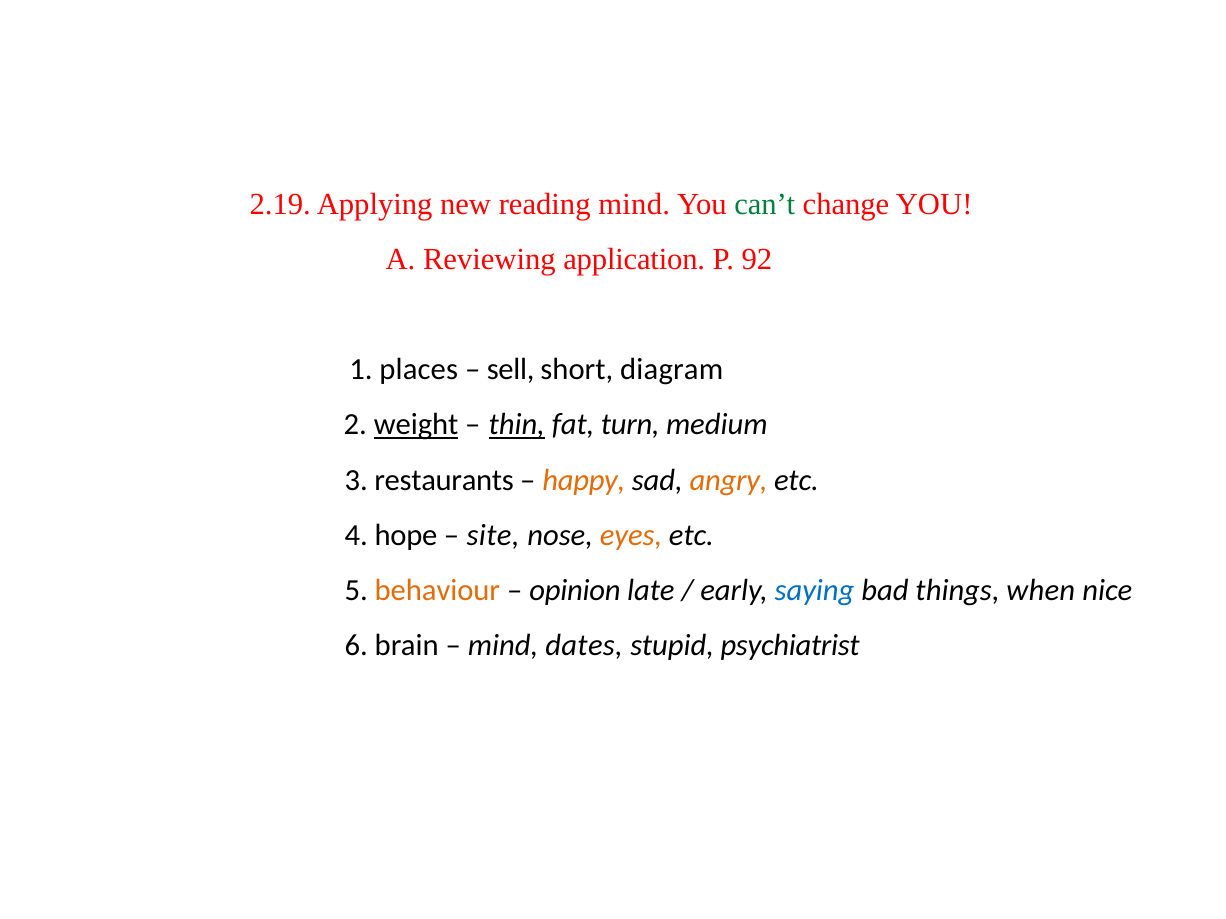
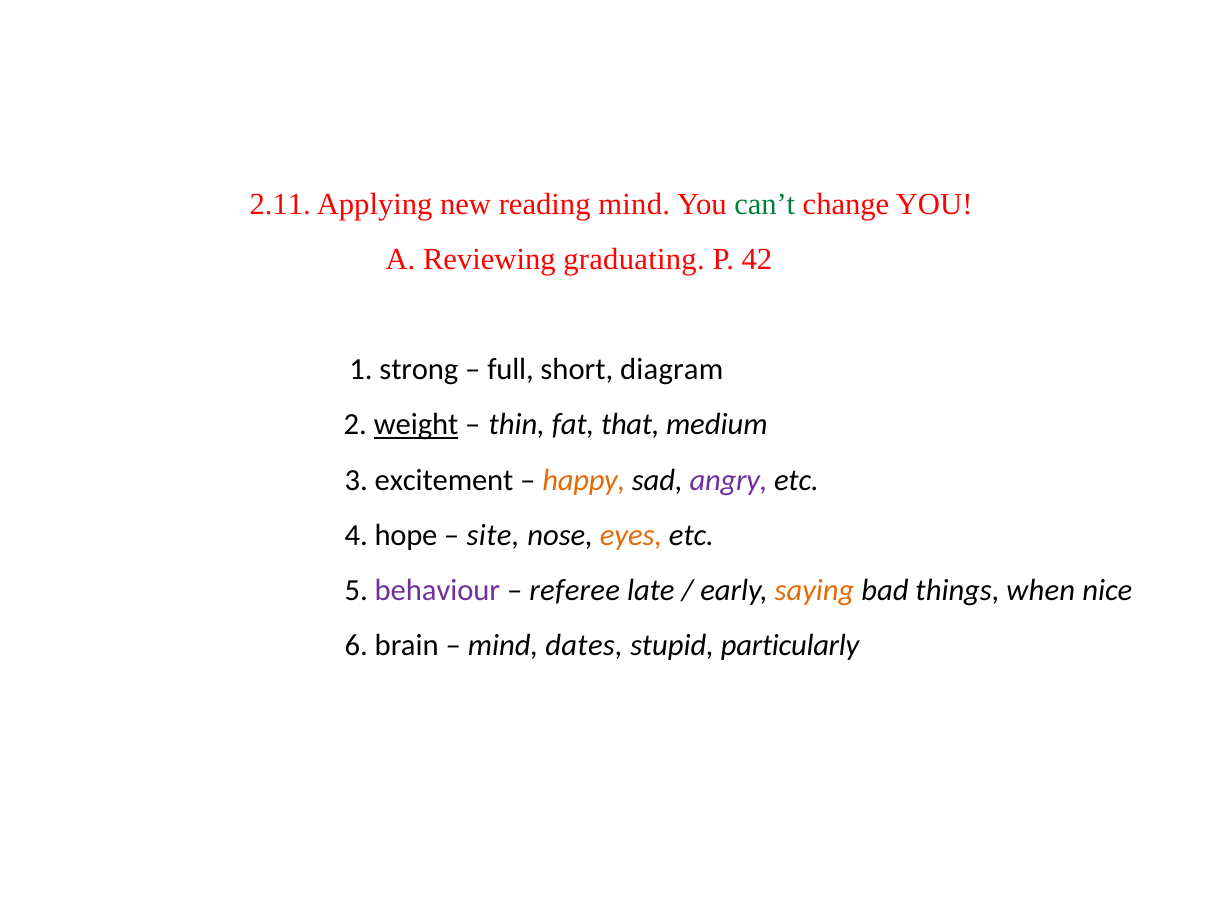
2.19: 2.19 -> 2.11
application: application -> graduating
92: 92 -> 42
places: places -> strong
sell: sell -> full
thin underline: present -> none
turn: turn -> that
restaurants: restaurants -> excitement
angry colour: orange -> purple
behaviour colour: orange -> purple
opinion: opinion -> referee
saying colour: blue -> orange
psychiatrist: psychiatrist -> particularly
